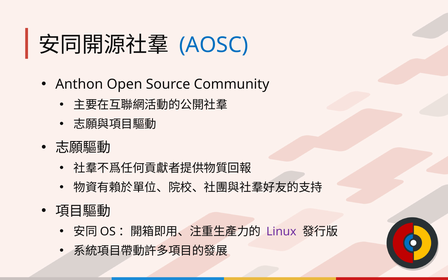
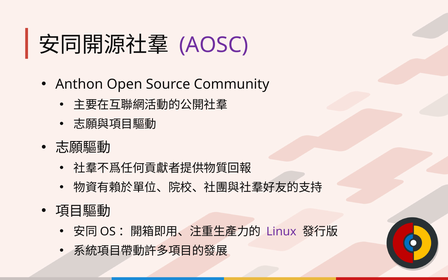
AOSC colour: blue -> purple
